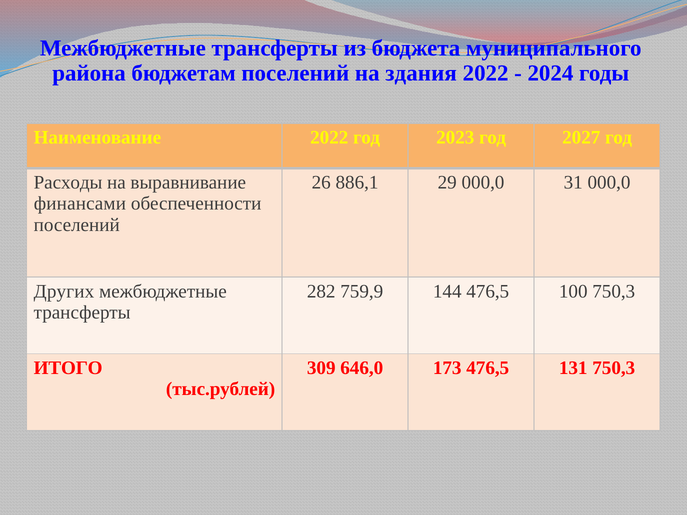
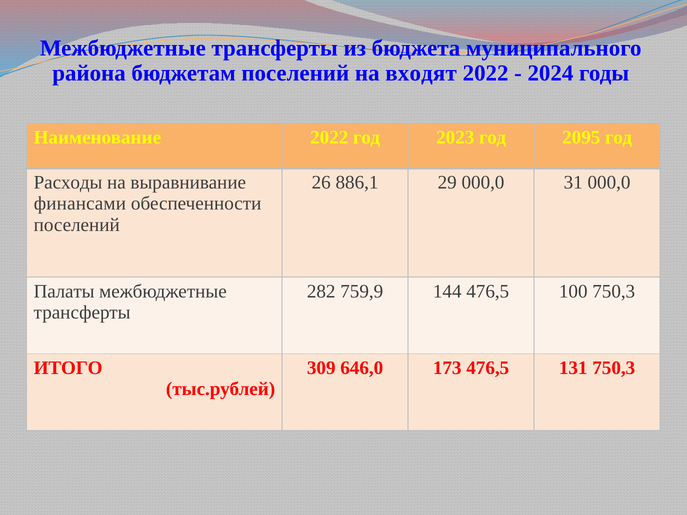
здания: здания -> входят
2027: 2027 -> 2095
Других: Других -> Палаты
